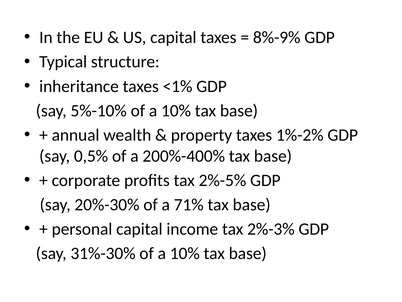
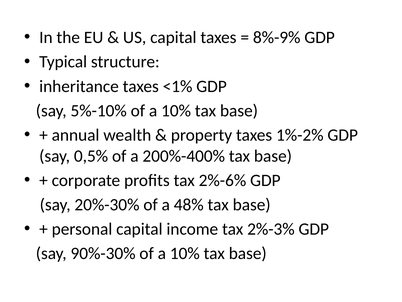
2%-5%: 2%-5% -> 2%-6%
71%: 71% -> 48%
31%-30%: 31%-30% -> 90%-30%
